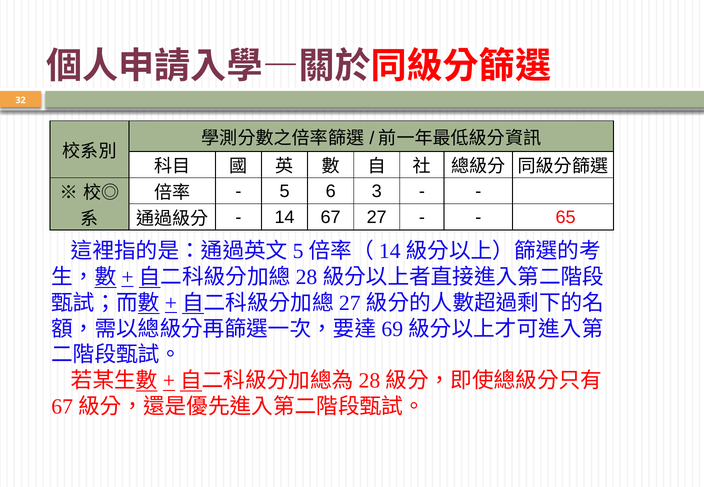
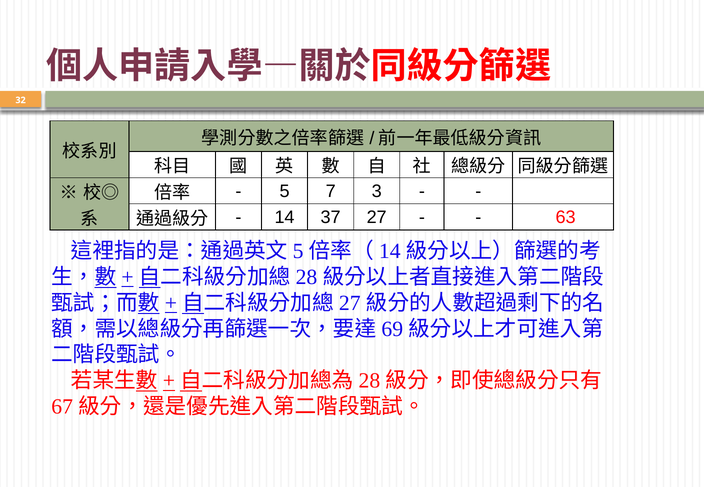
6: 6 -> 7
67: 67 -> 37
65: 65 -> 63
